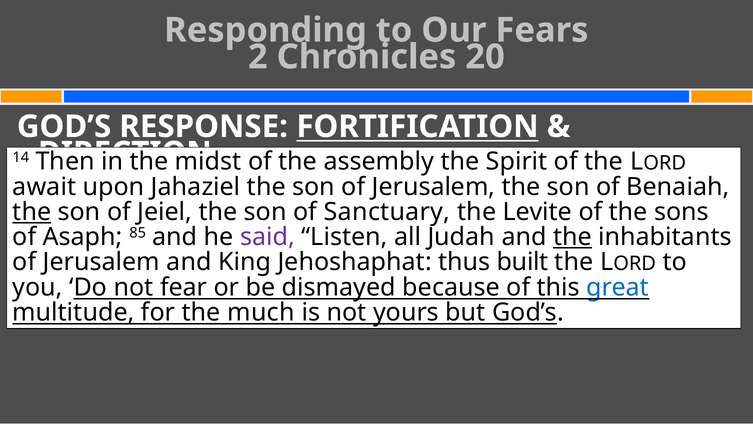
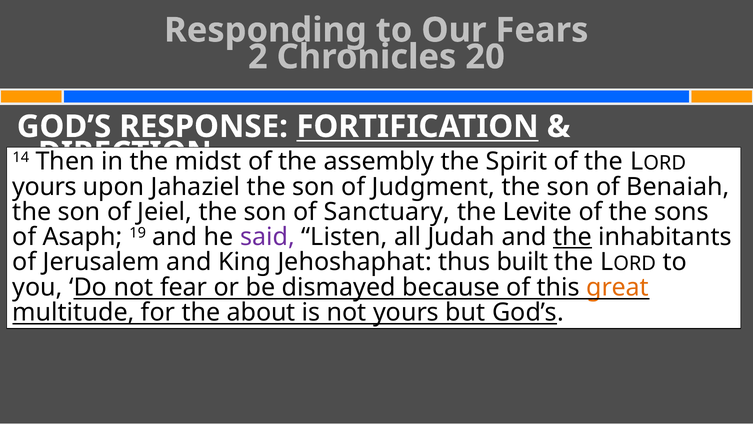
await at (44, 187): await -> yours
son of Jerusalem: Jerusalem -> Judgment
the at (32, 212) underline: present -> none
85: 85 -> 19
great colour: blue -> orange
much: much -> about
